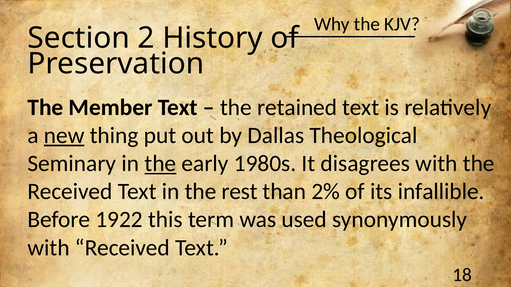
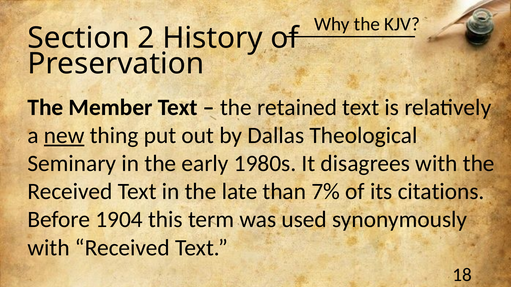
the at (160, 164) underline: present -> none
rest: rest -> late
2%: 2% -> 7%
infallible: infallible -> citations
1922: 1922 -> 1904
